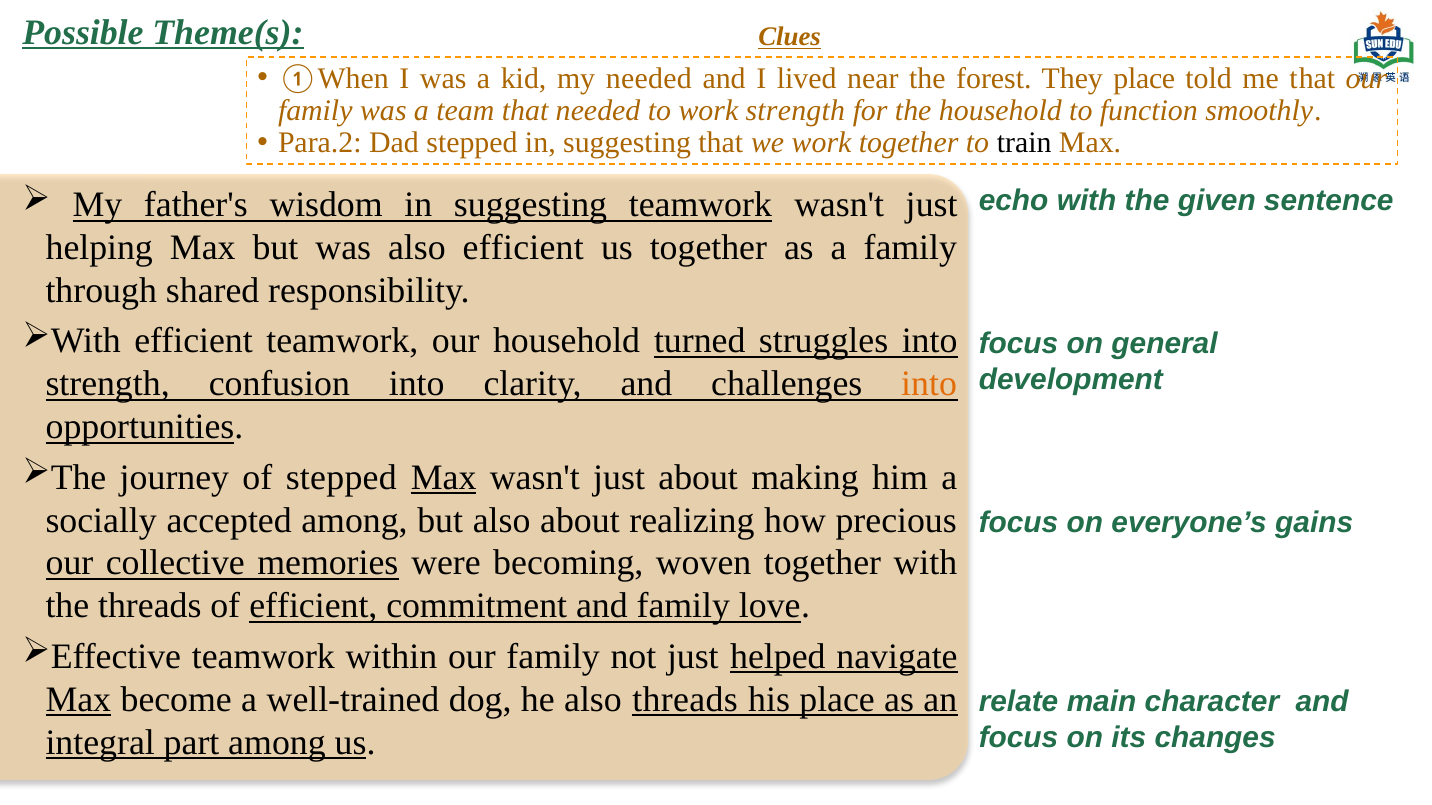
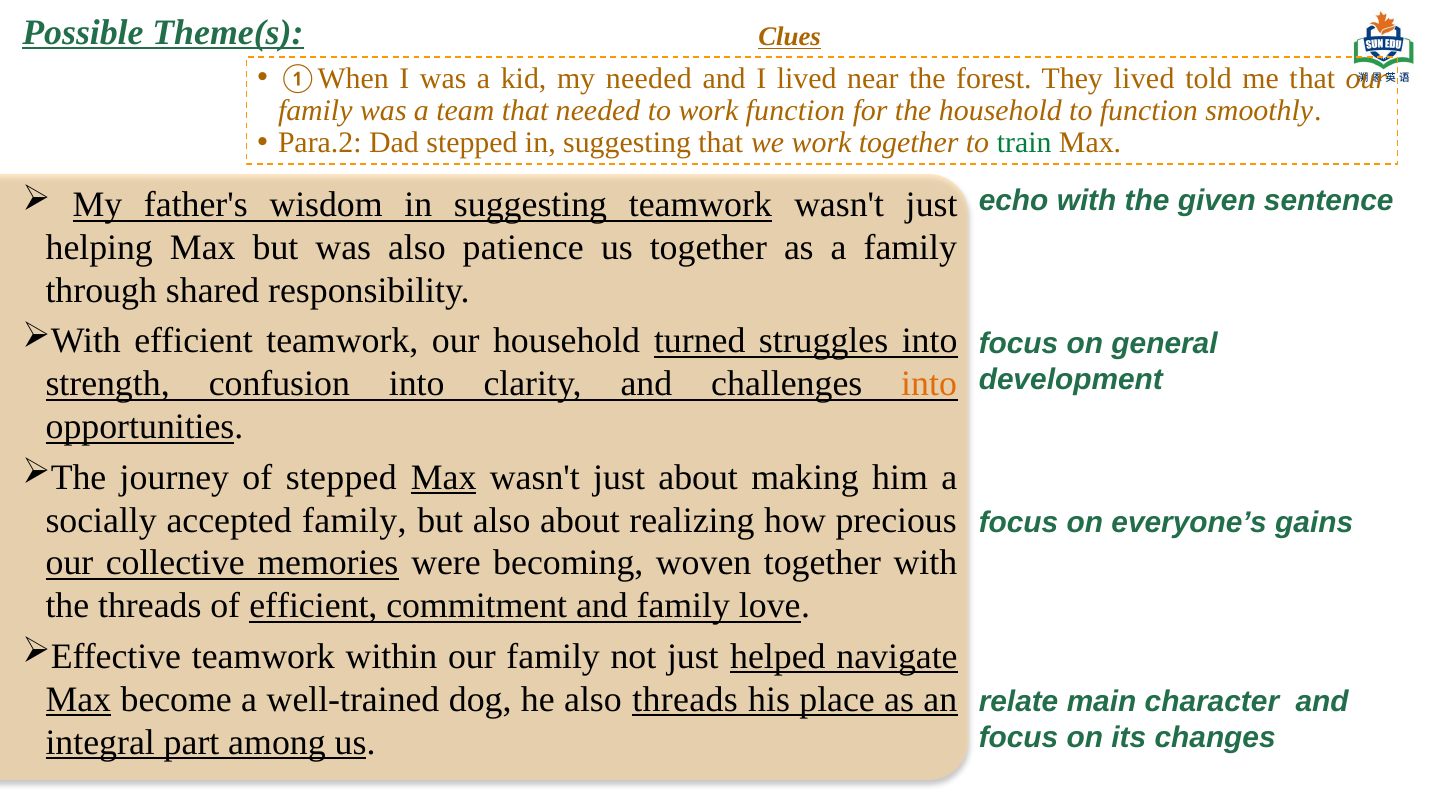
They place: place -> lived
work strength: strength -> function
train colour: black -> green
also efficient: efficient -> patience
accepted among: among -> family
